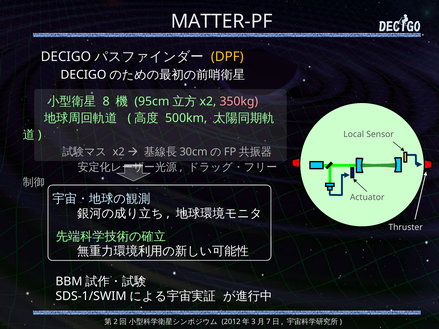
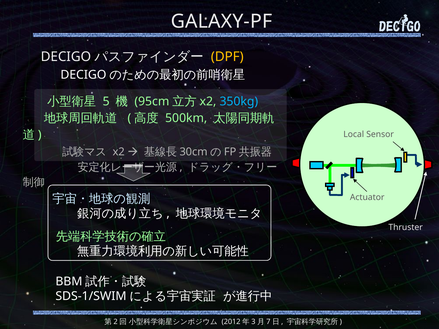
MATTER-PF: MATTER-PF -> GALAXY-PF
8: 8 -> 5
350kg colour: pink -> light blue
